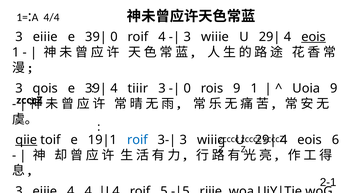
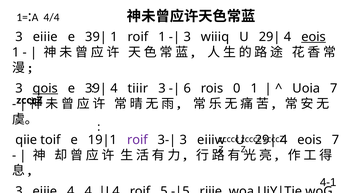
0 at (114, 37): 0 -> 1
roif 4: 4 -> 1
wiiie: wiiie -> wiiiq
qois underline: none -> present
0 at (187, 88): 0 -> 6
rois 9: 9 -> 0
Uoia 9: 9 -> 7
qiie underline: present -> none
roif at (137, 140) colour: blue -> purple
wiiiq: wiiiq -> eiiiw
eois 6: 6 -> 7
2-1: 2-1 -> 4-1
